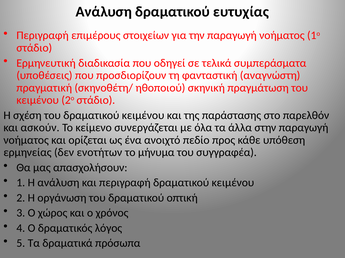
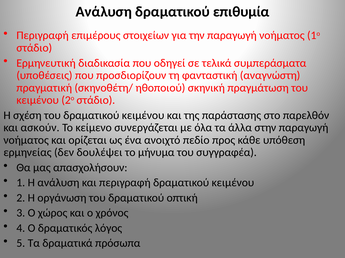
ευτυχίας: ευτυχίας -> επιθυμία
ενοτήτων: ενοτήτων -> δουλέψει
